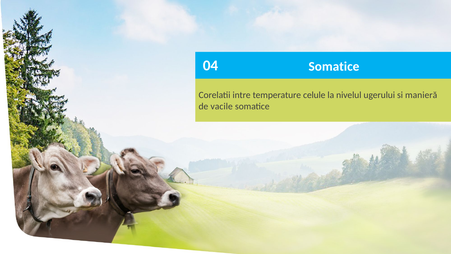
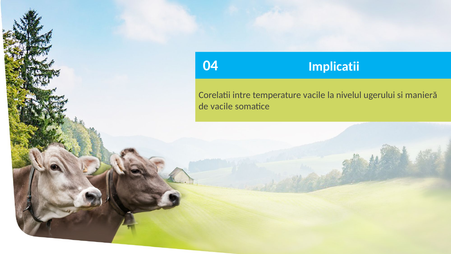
04 Somatice: Somatice -> Implicatii
temperature celule: celule -> vacile
